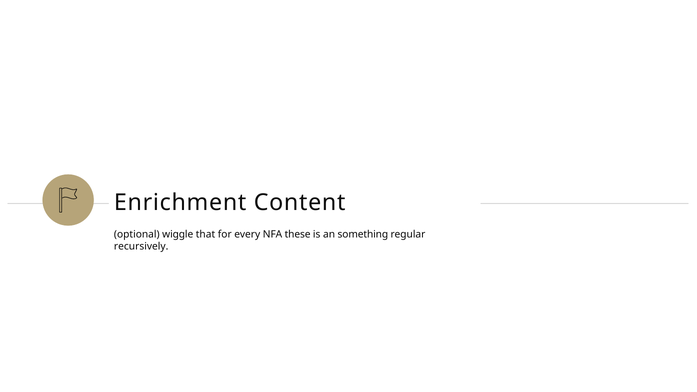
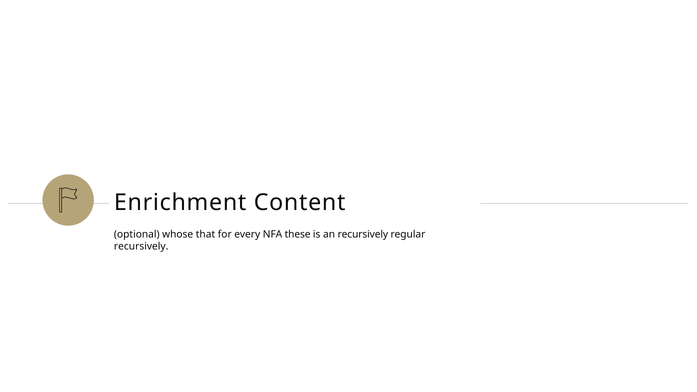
wiggle: wiggle -> whose
an something: something -> recursively
